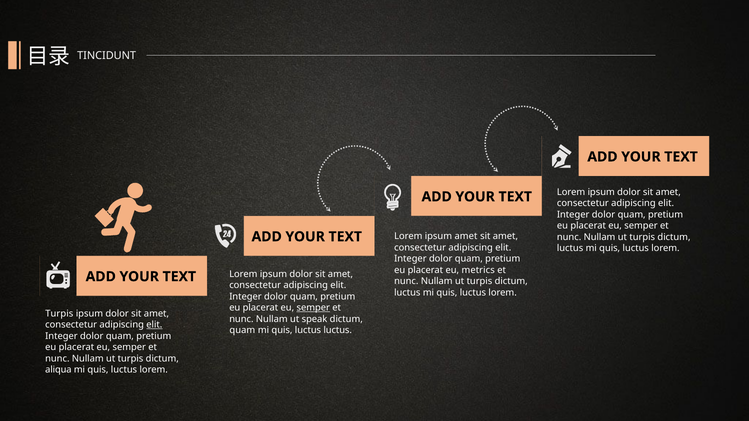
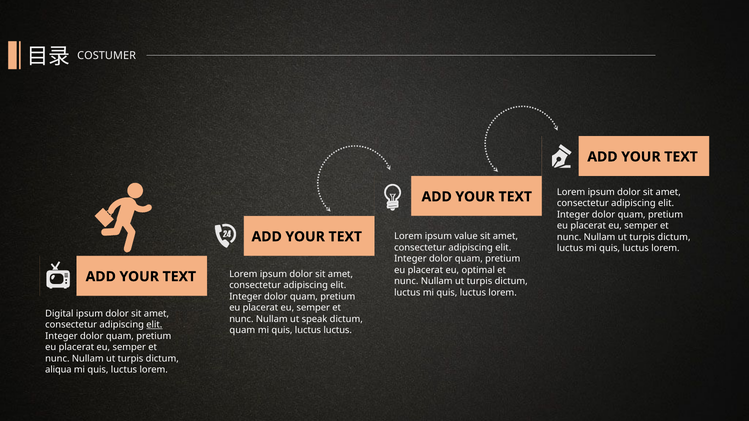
TINCIDUNT: TINCIDUNT -> COSTUMER
ipsum amet: amet -> value
metrics: metrics -> optimal
semper at (313, 308) underline: present -> none
Turpis at (59, 314): Turpis -> Digital
